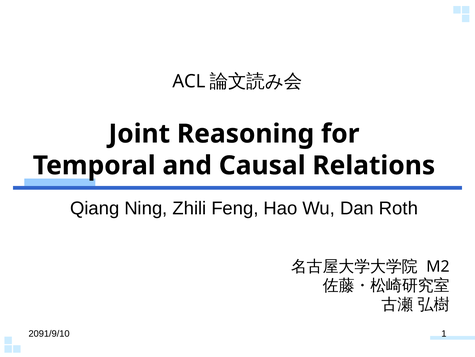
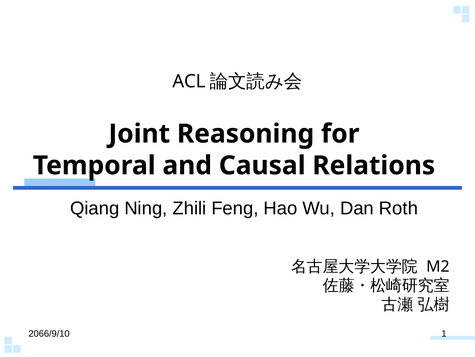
2091/9/10: 2091/9/10 -> 2066/9/10
